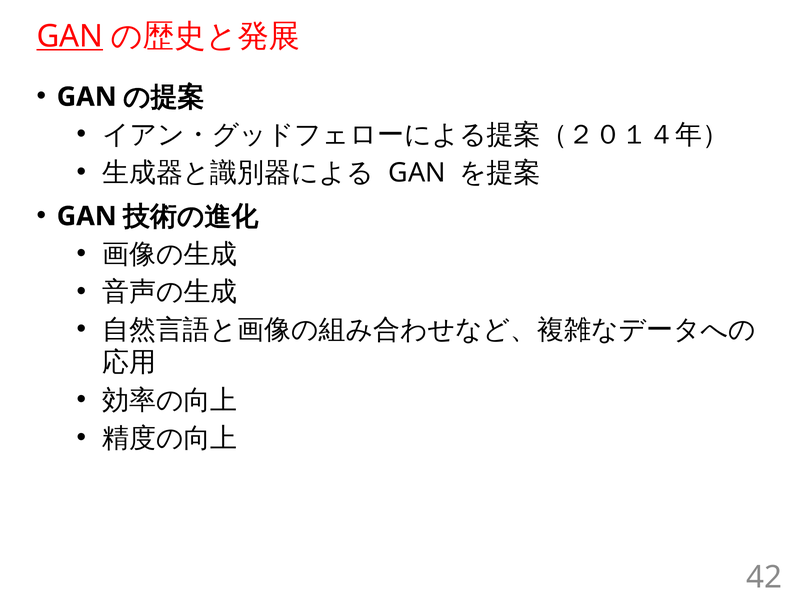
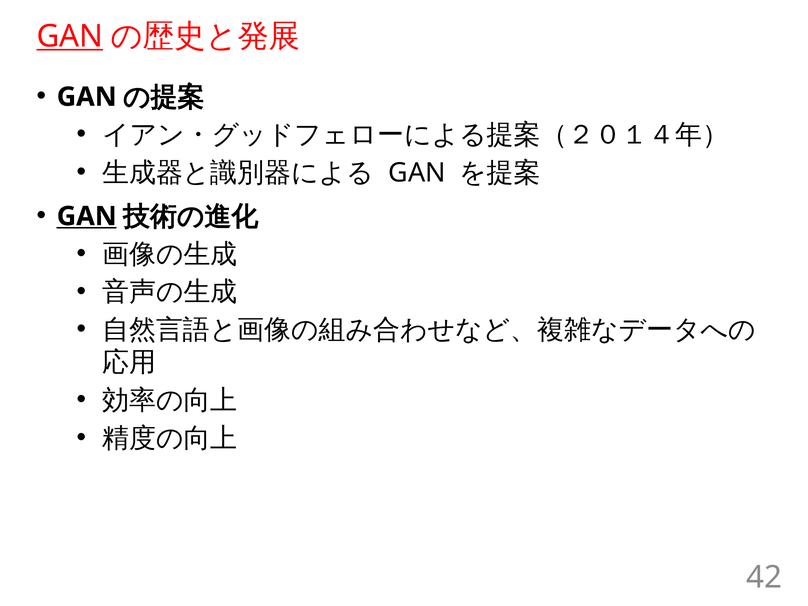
GAN at (87, 216) underline: none -> present
